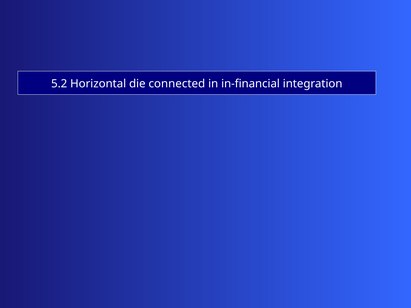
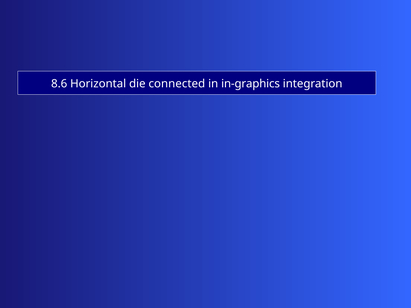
5.2: 5.2 -> 8.6
in-financial: in-financial -> in-graphics
